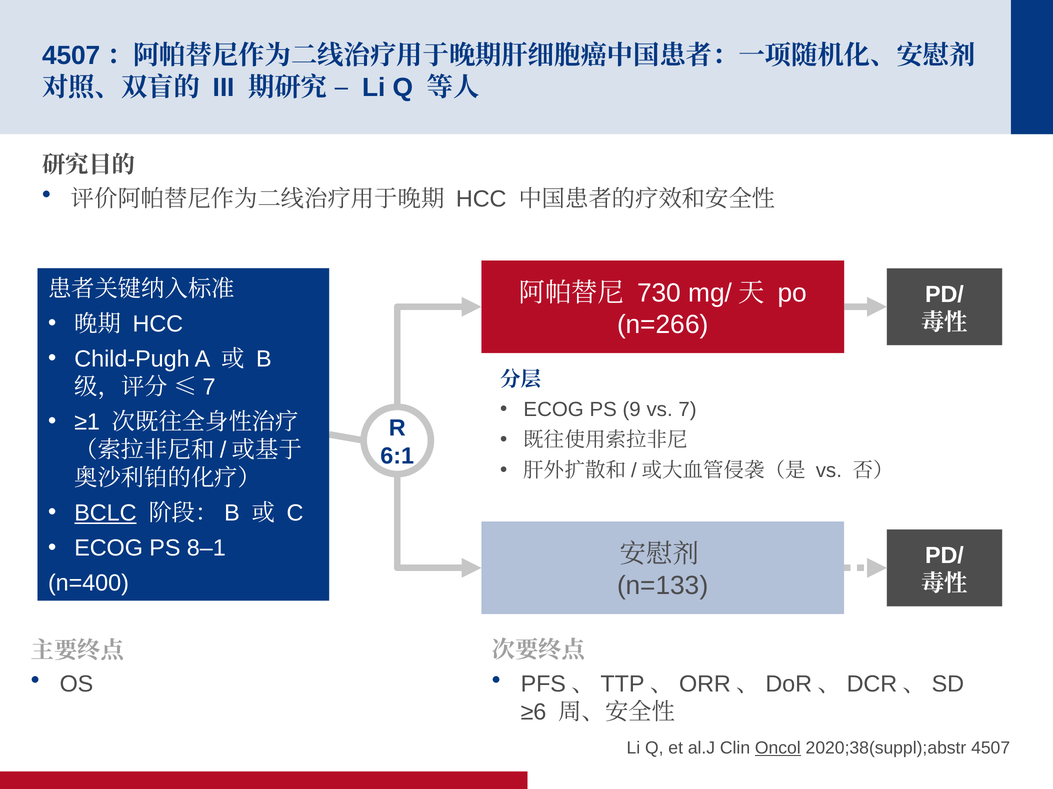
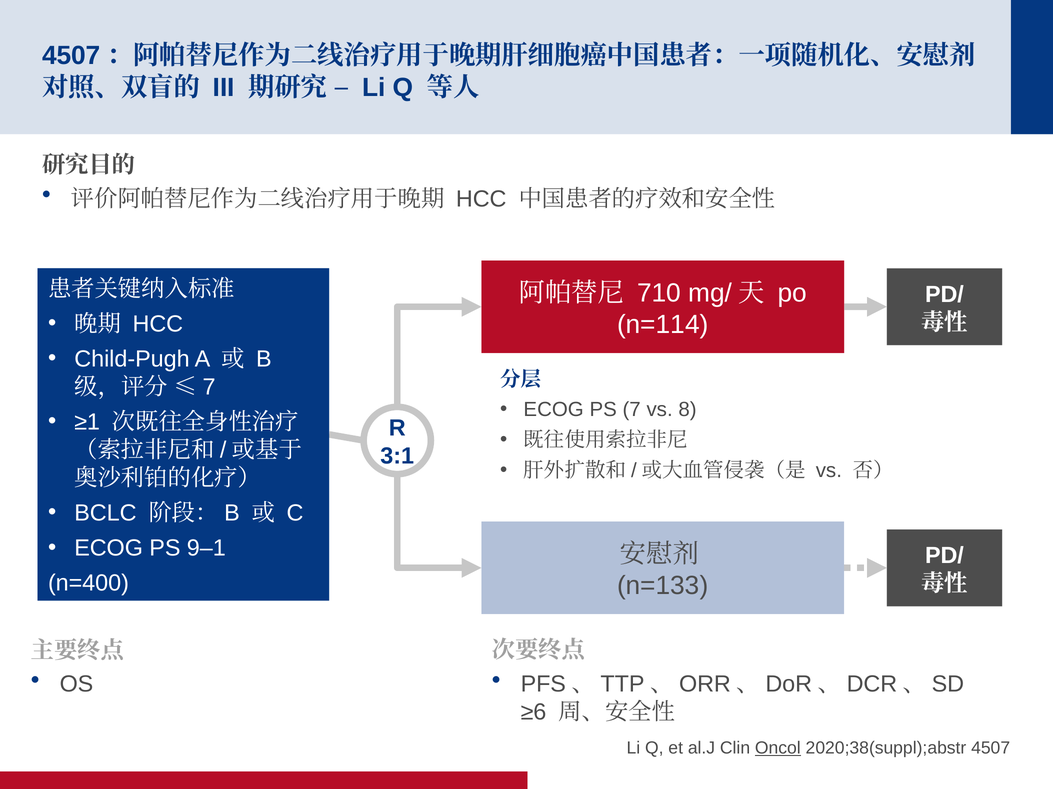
730: 730 -> 710
n=266: n=266 -> n=114
9: 9 -> 7
7: 7 -> 8
6:1: 6:1 -> 3:1
BCLC underline: present -> none
8–1: 8–1 -> 9–1
